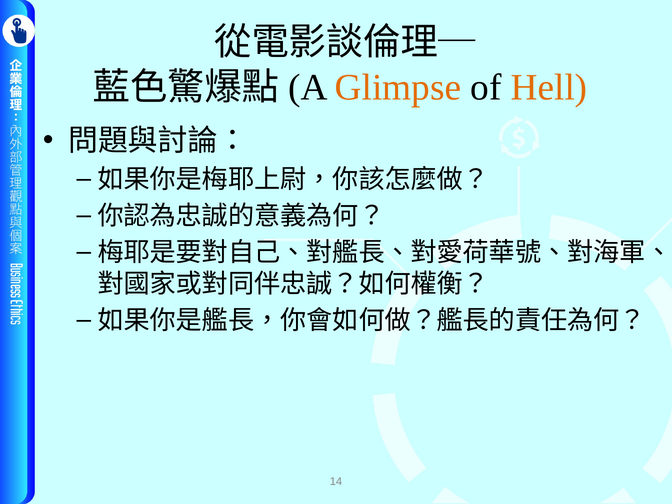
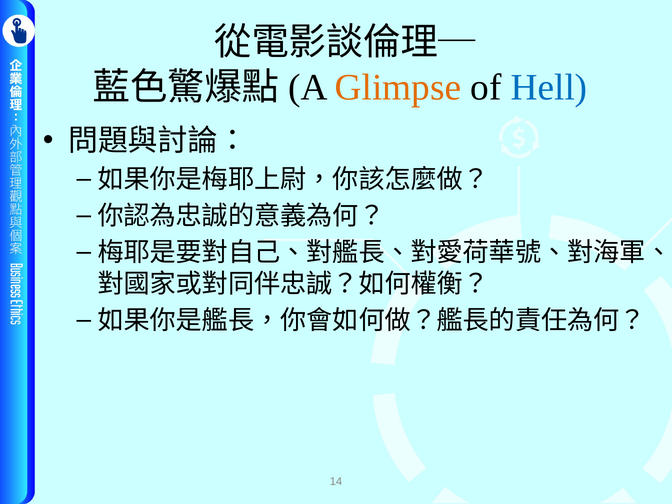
Hell colour: orange -> blue
